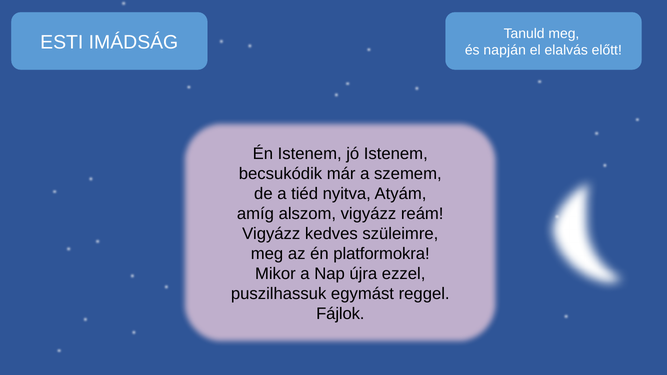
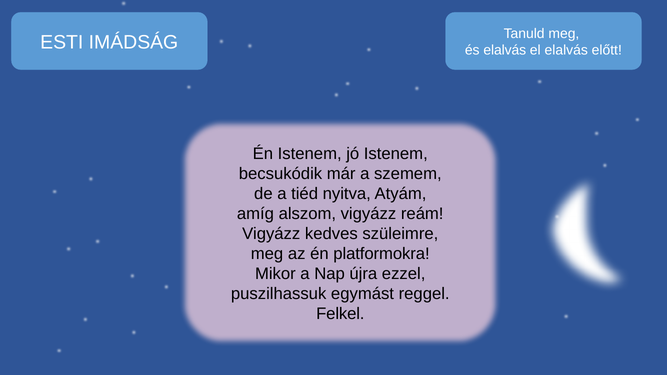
és napján: napján -> elalvás
Fájlok: Fájlok -> Felkel
